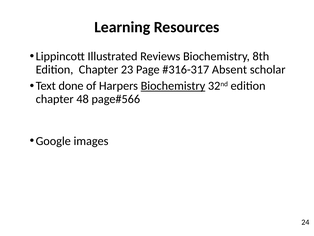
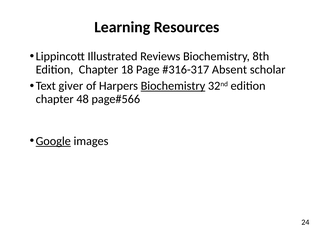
23: 23 -> 18
done: done -> giver
Google underline: none -> present
